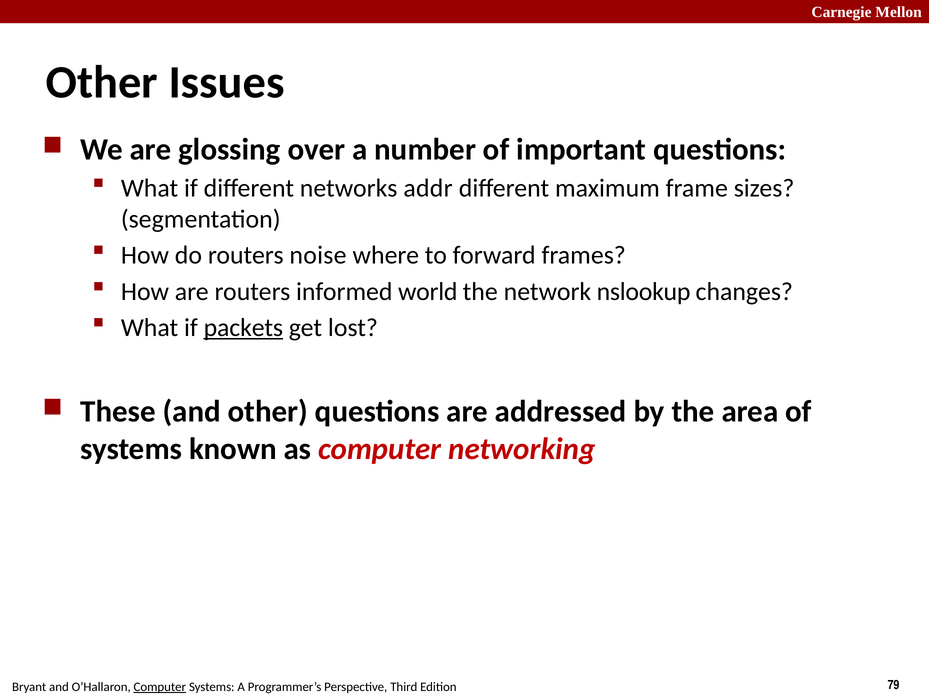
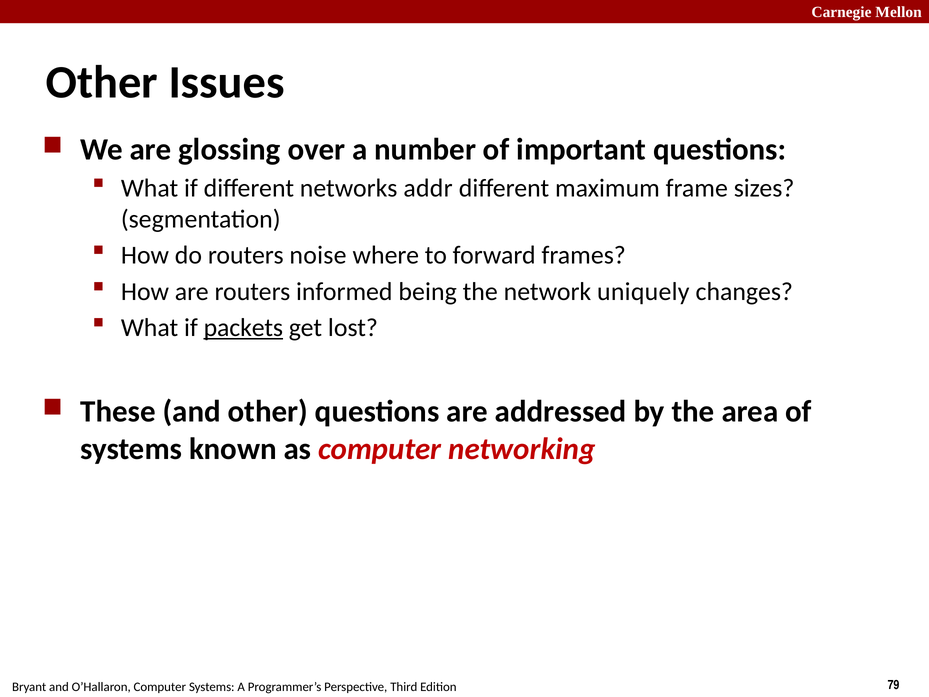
world: world -> being
nslookup: nslookup -> uniquely
Computer at (160, 687) underline: present -> none
